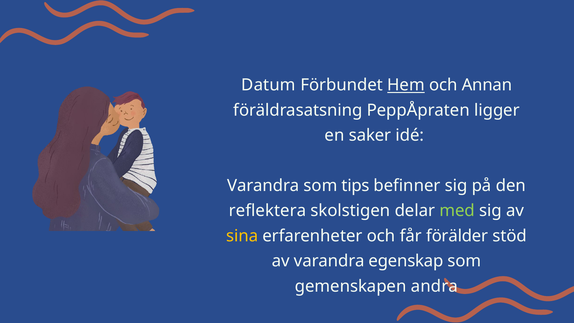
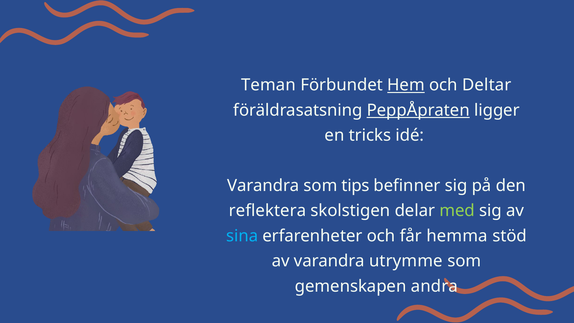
Datum: Datum -> Teman
Annan: Annan -> Deltar
PeppÅpraten underline: none -> present
saker: saker -> tricks
sina colour: yellow -> light blue
förälder: förälder -> hemma
egenskap: egenskap -> utrymme
